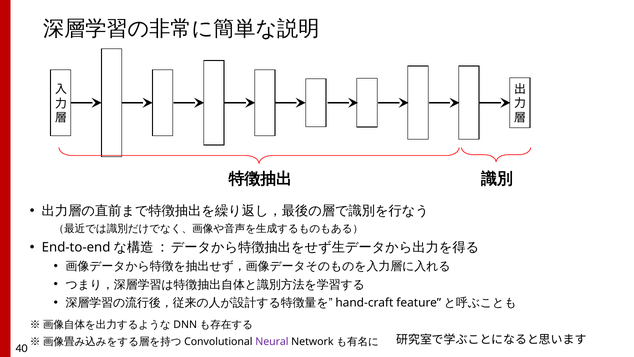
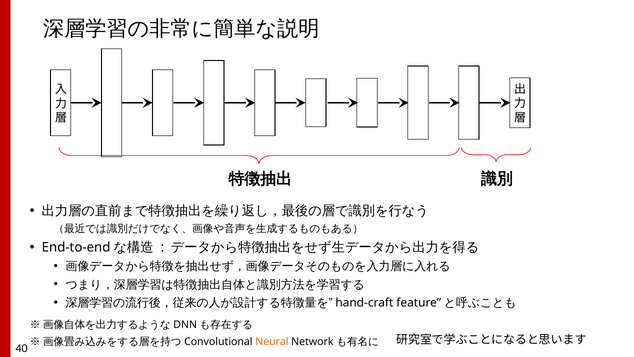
Neural colour: purple -> orange
